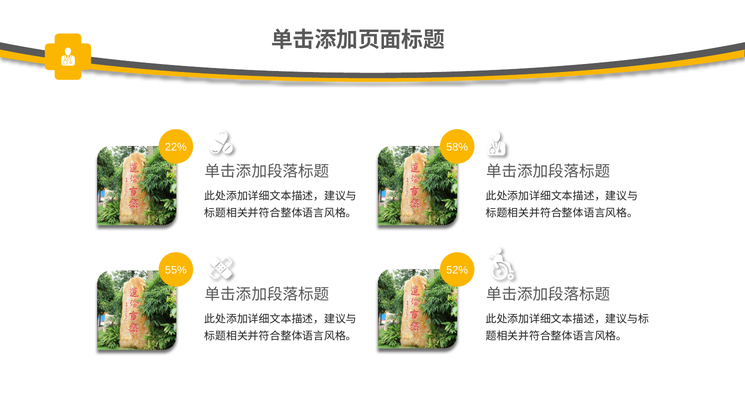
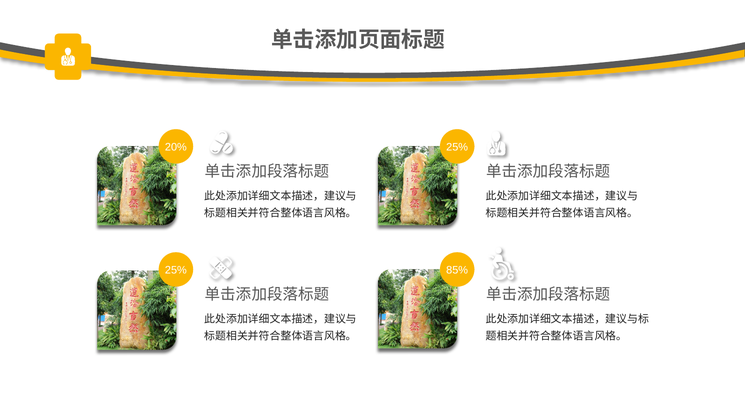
22%: 22% -> 20%
58% at (457, 147): 58% -> 25%
55% at (176, 270): 55% -> 25%
52%: 52% -> 85%
